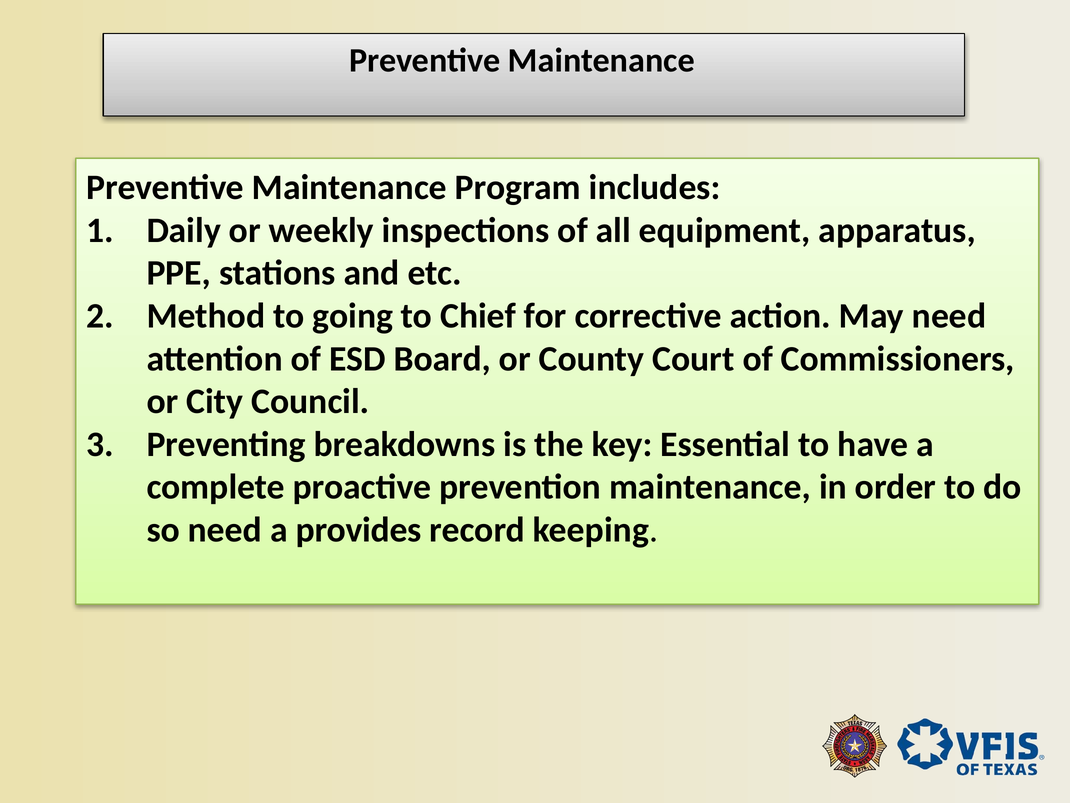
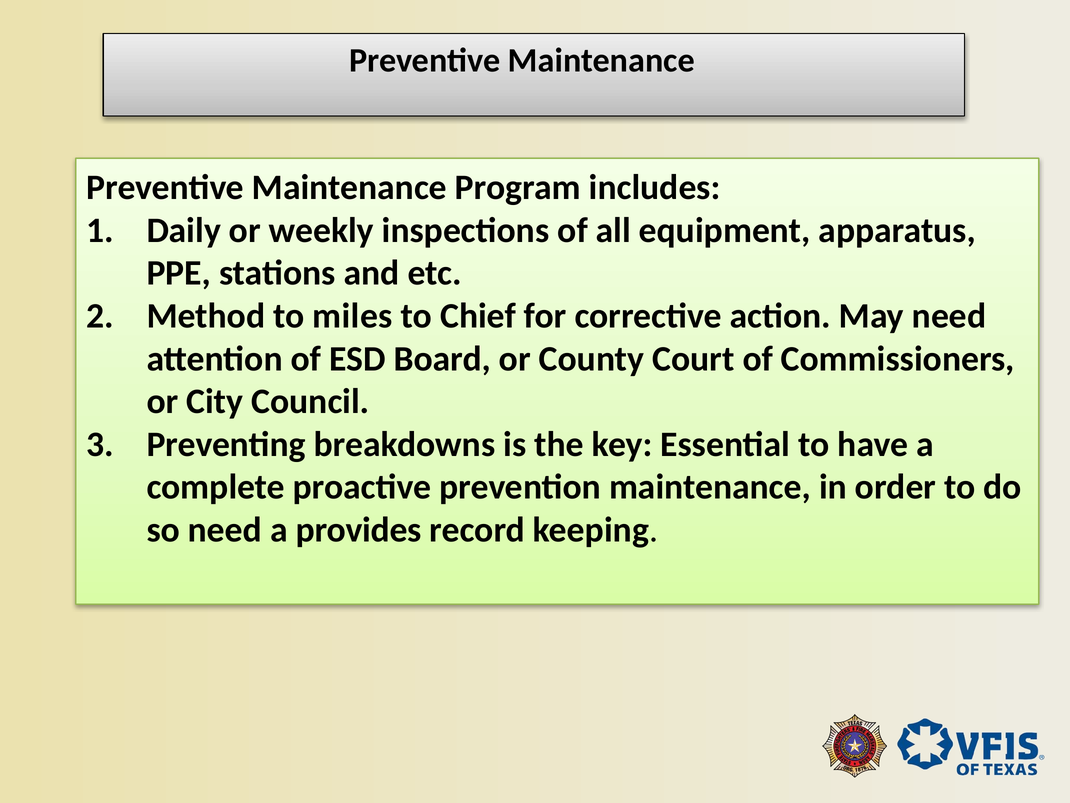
going: going -> miles
